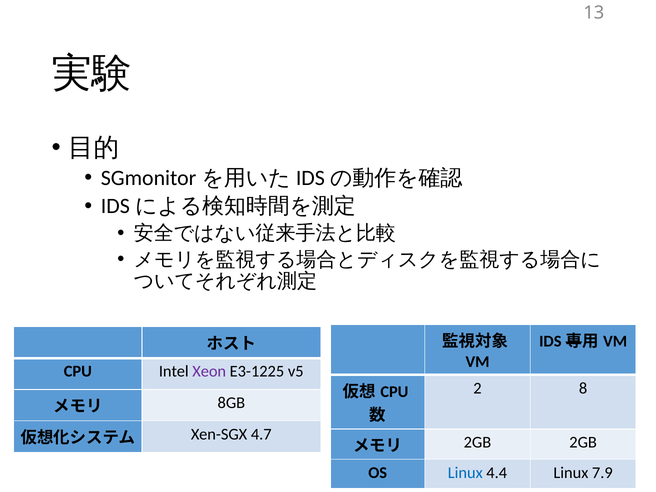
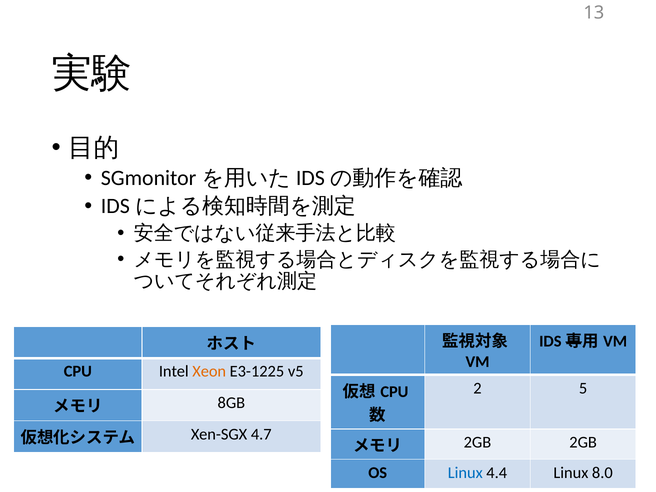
Xeon colour: purple -> orange
8: 8 -> 5
7.9: 7.9 -> 8.0
